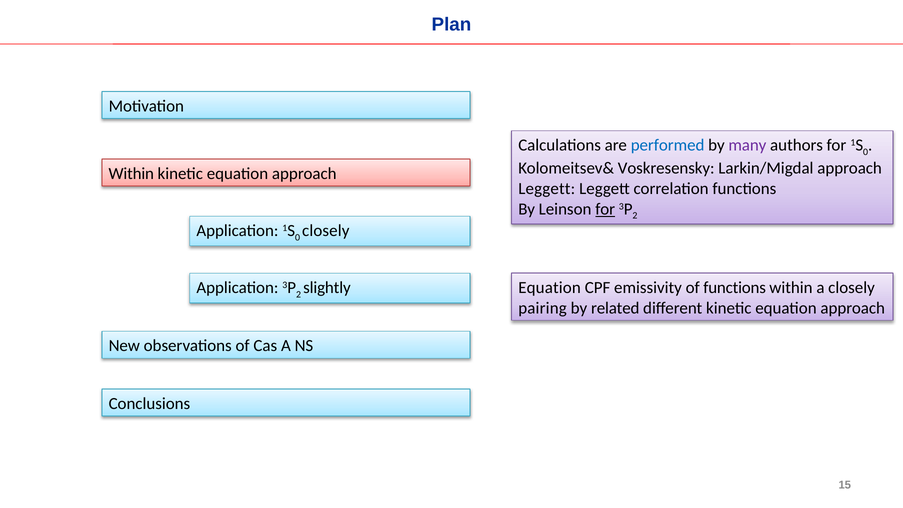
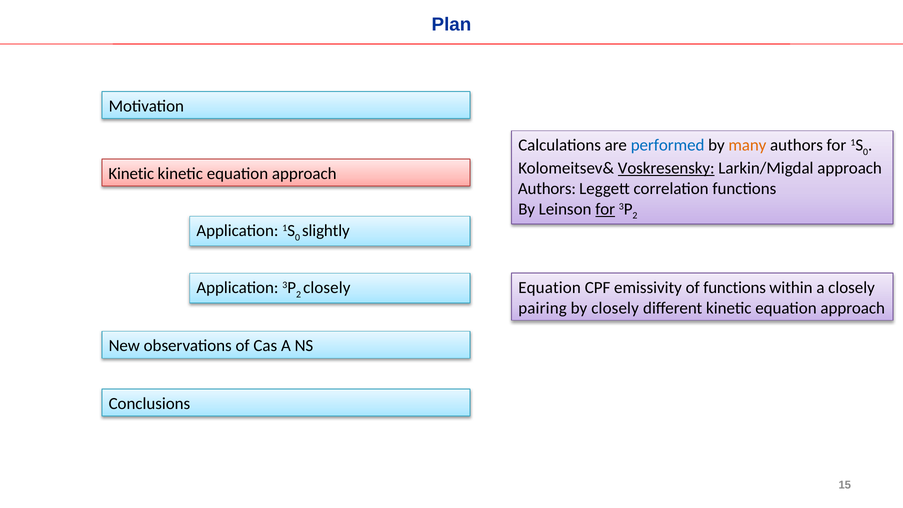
many colour: purple -> orange
Voskresensky underline: none -> present
Within at (131, 174): Within -> Kinetic
Leggett at (547, 189): Leggett -> Authors
closely at (326, 231): closely -> slightly
slightly at (327, 288): slightly -> closely
by related: related -> closely
